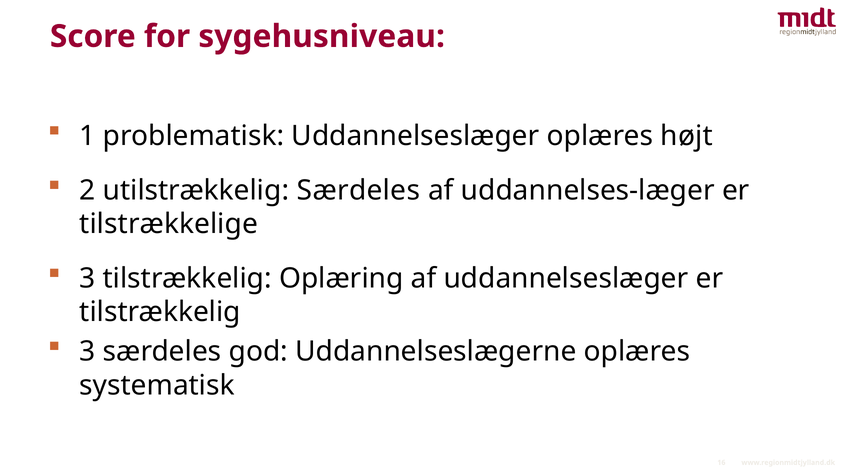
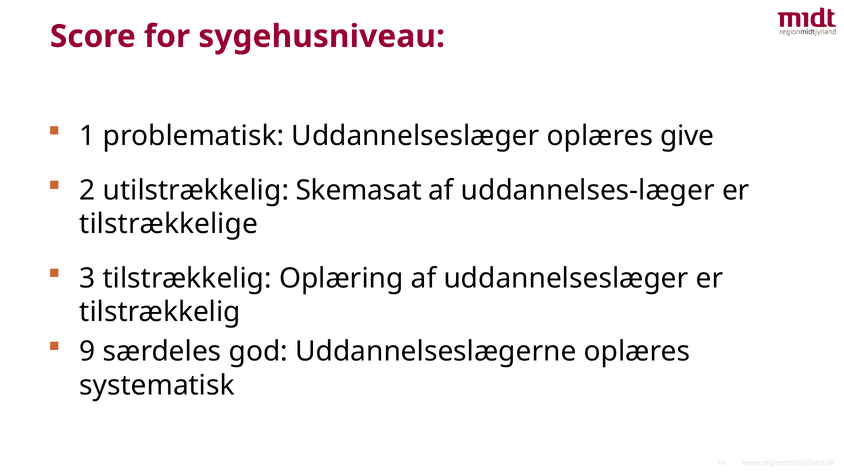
højt: højt -> give
utilstrækkelig Særdeles: Særdeles -> Skemasat
3 at (87, 351): 3 -> 9
